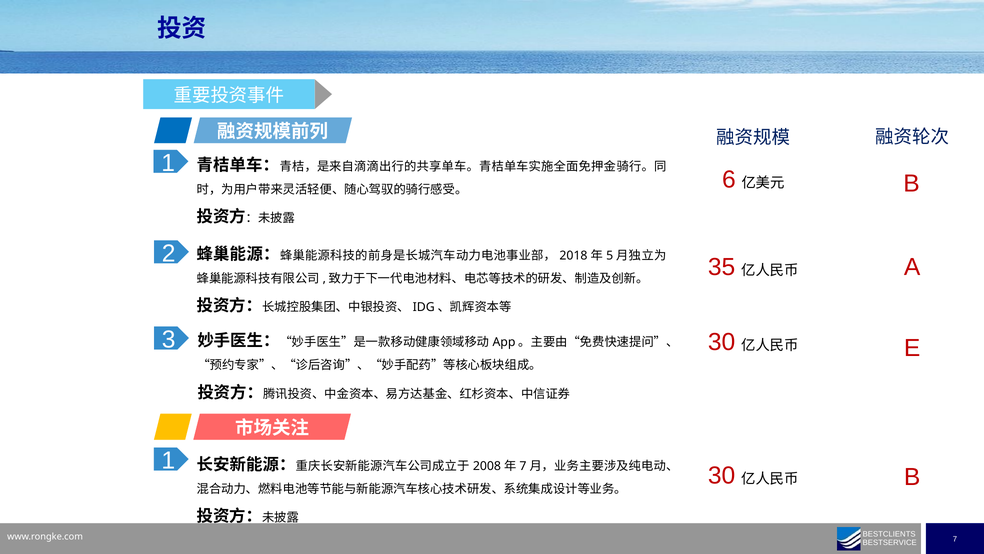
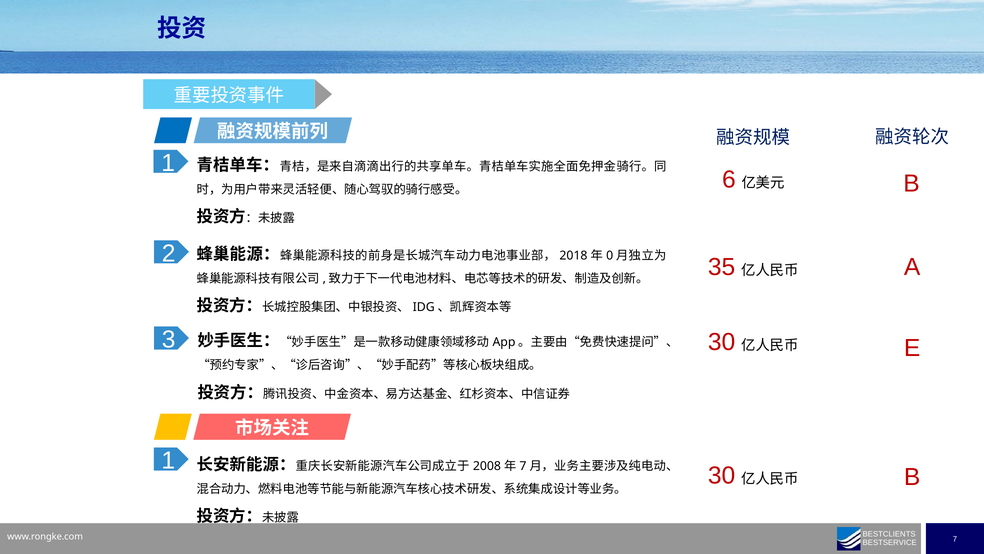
5: 5 -> 0
